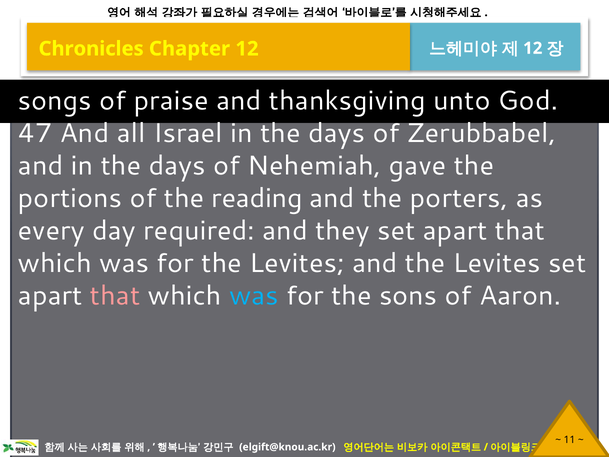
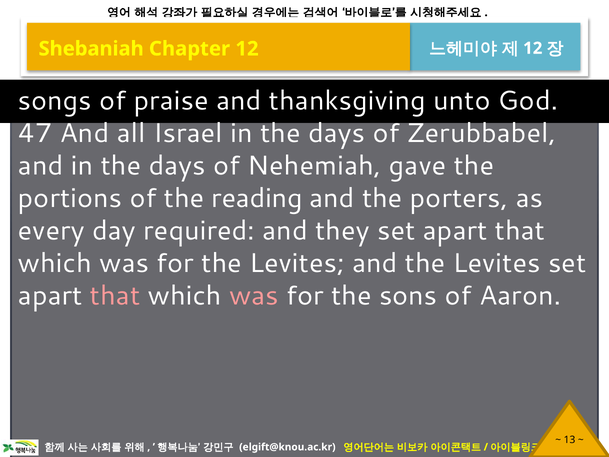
Chronicles: Chronicles -> Shebaniah
was at (254, 296) colour: light blue -> pink
11: 11 -> 13
